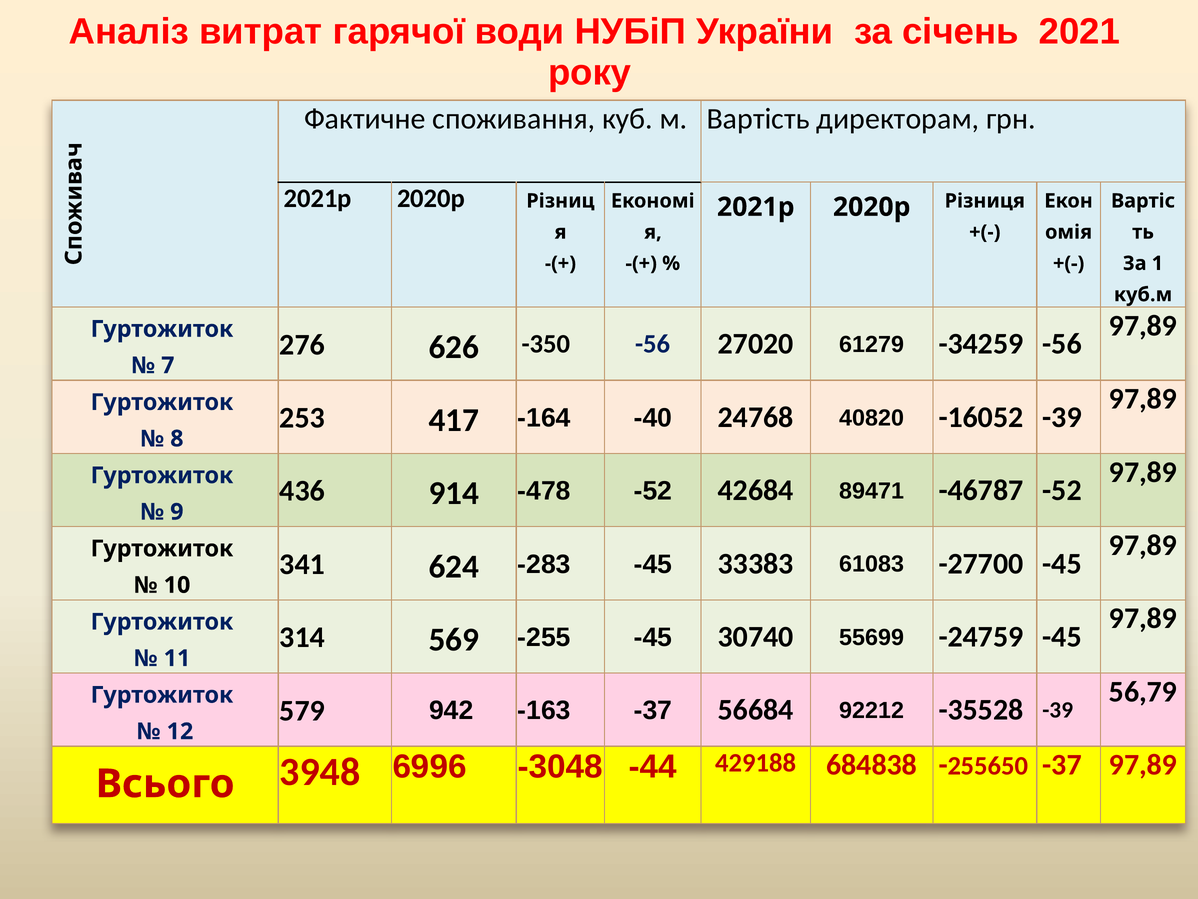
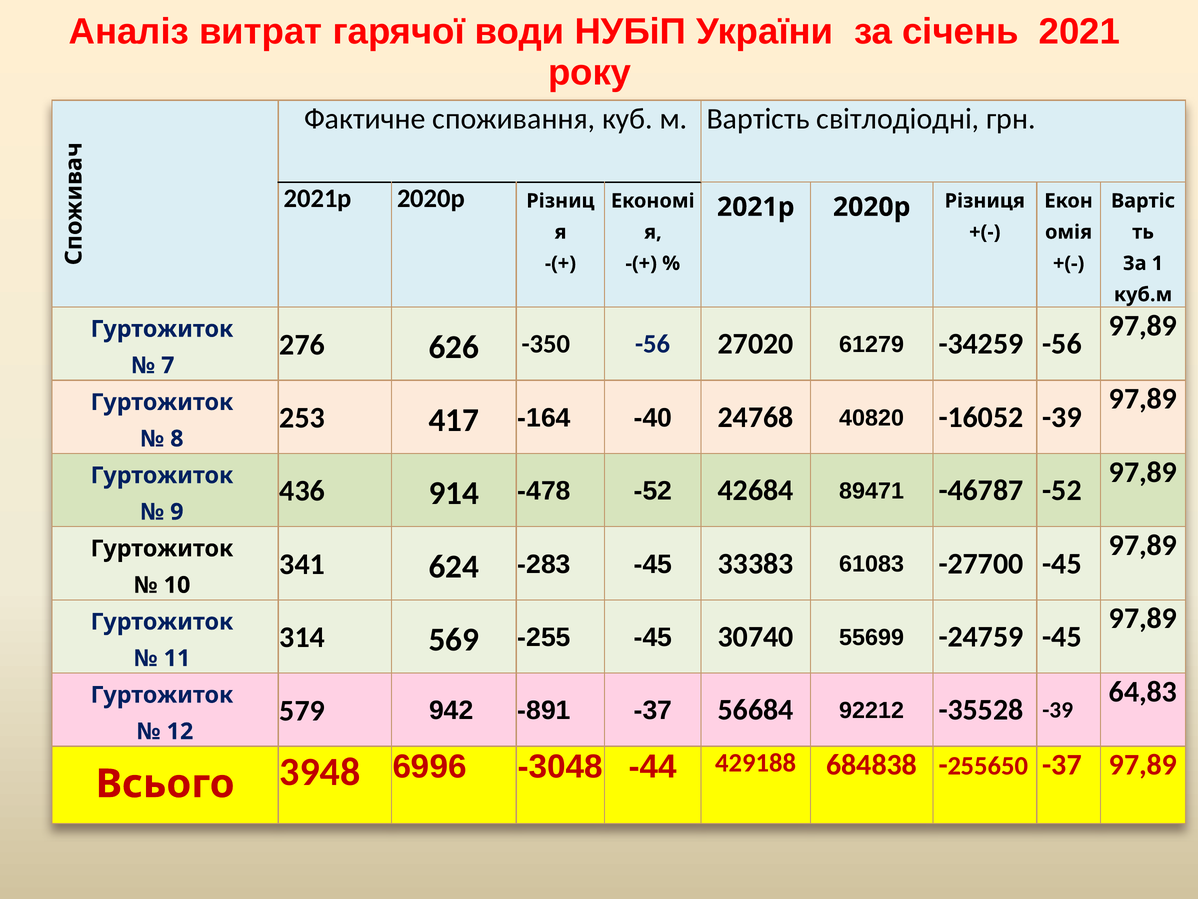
директорам: директорам -> світлодіодні
56,79: 56,79 -> 64,83
-163: -163 -> -891
